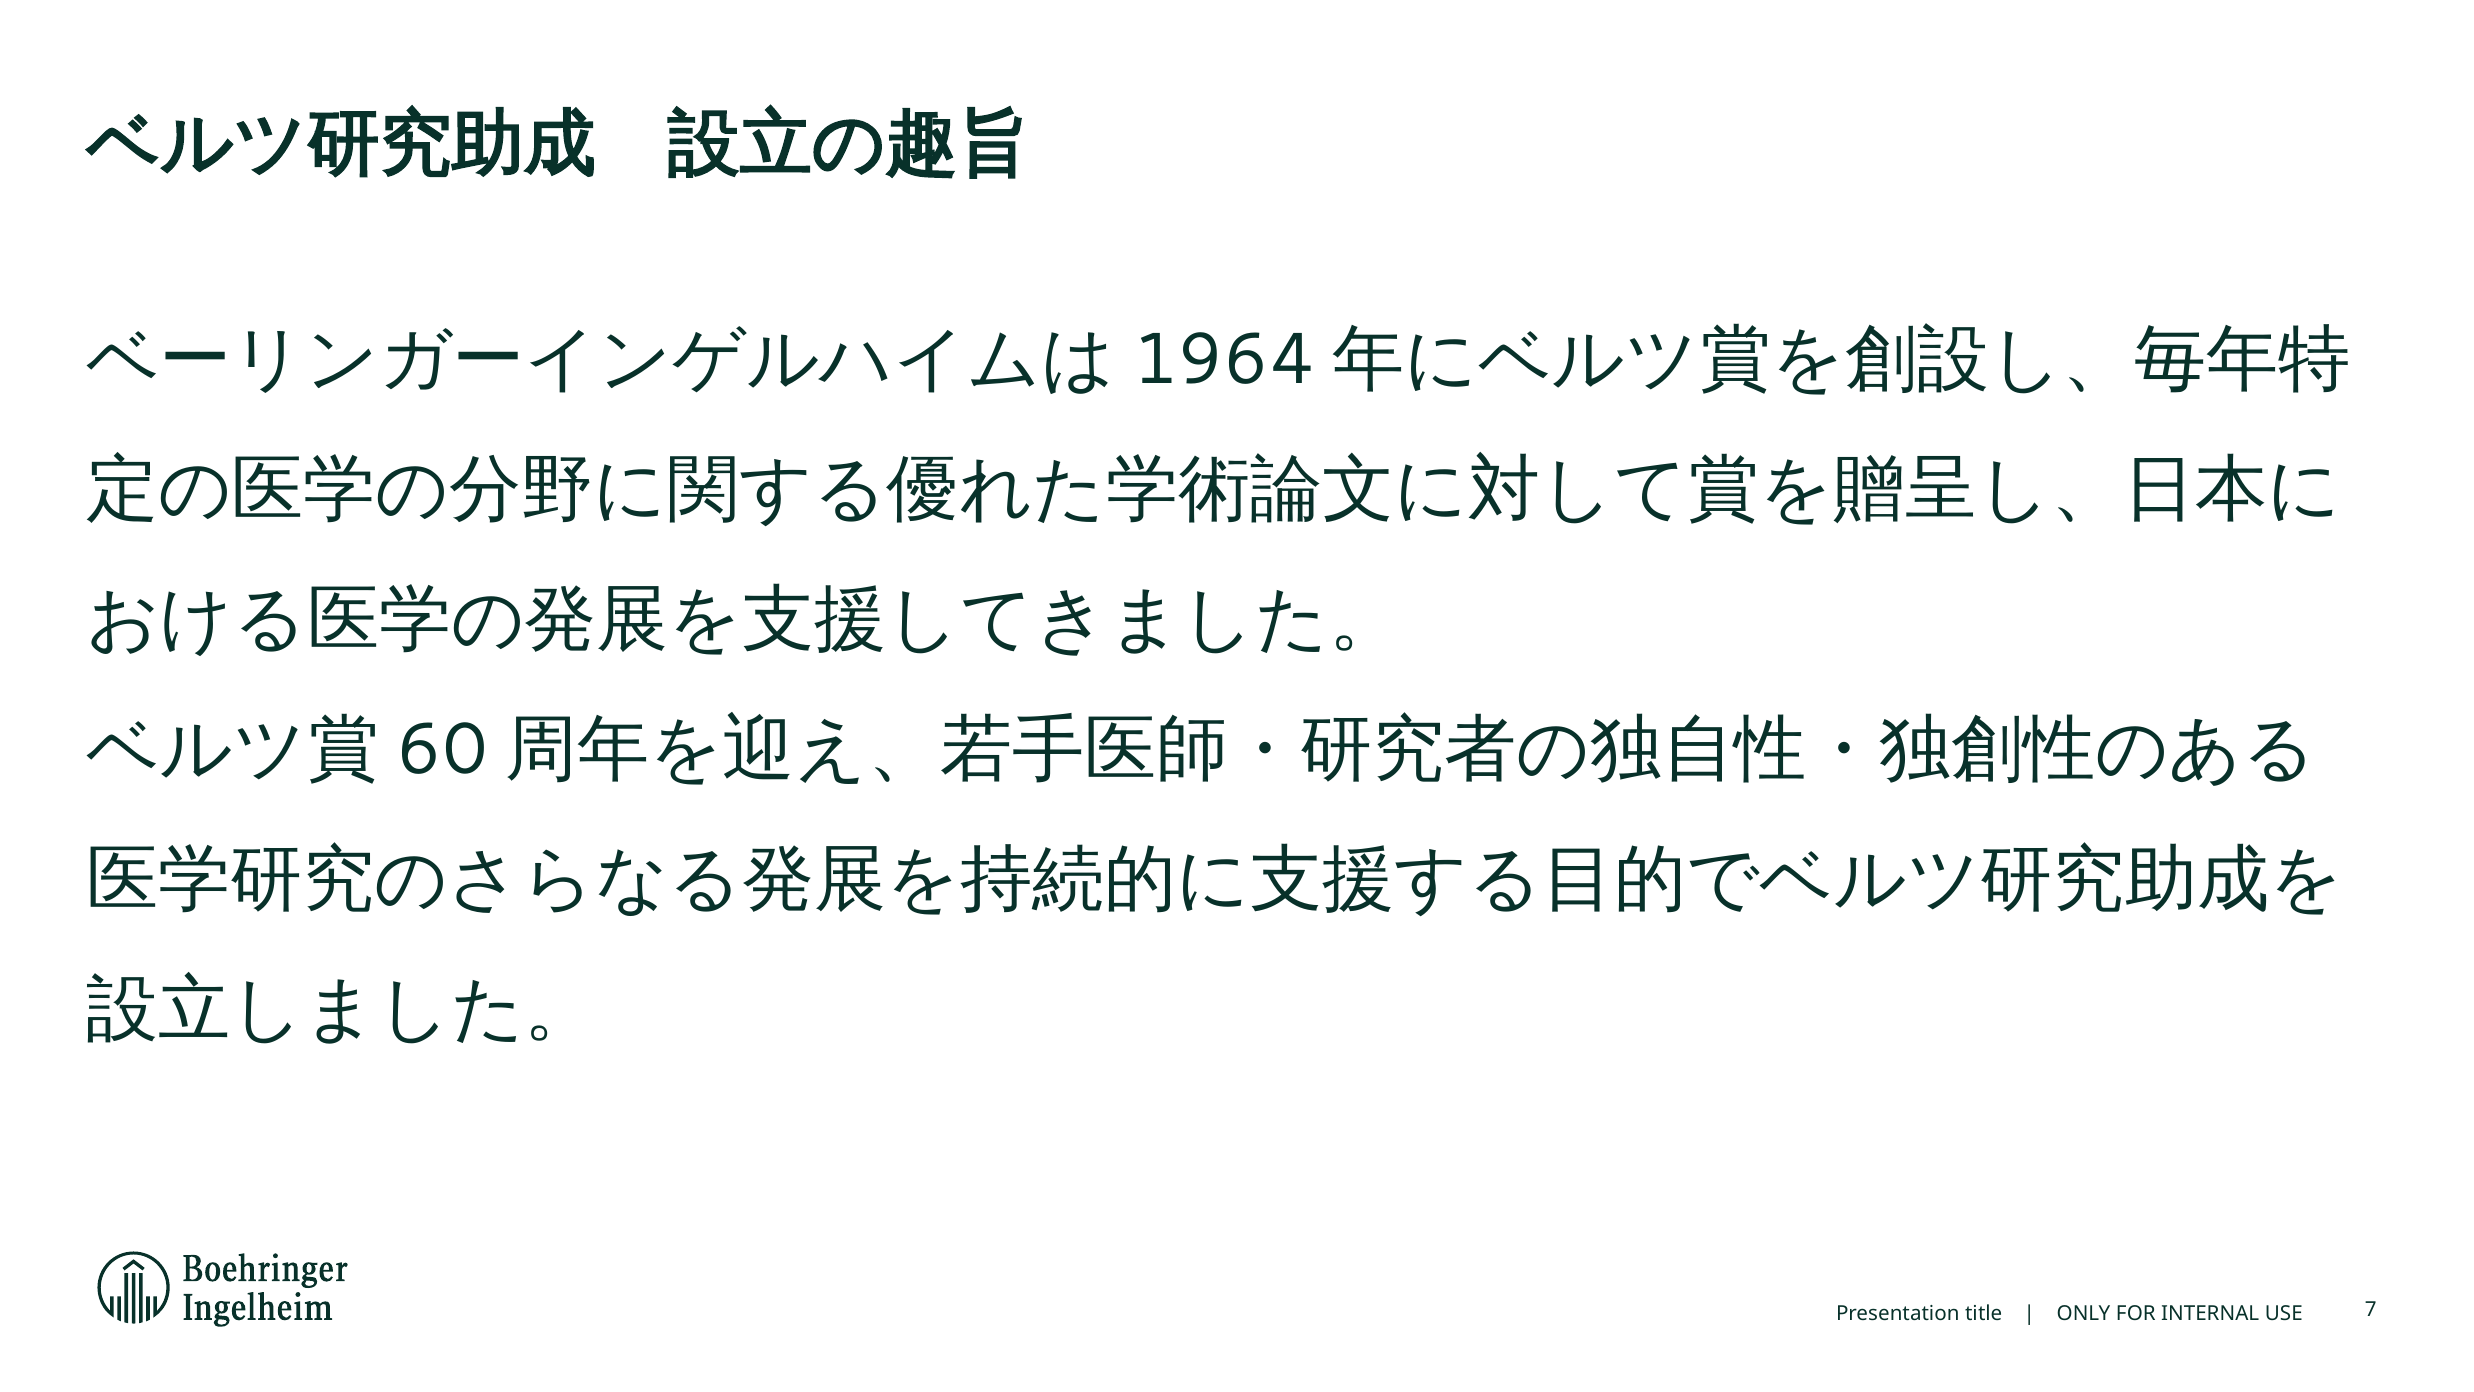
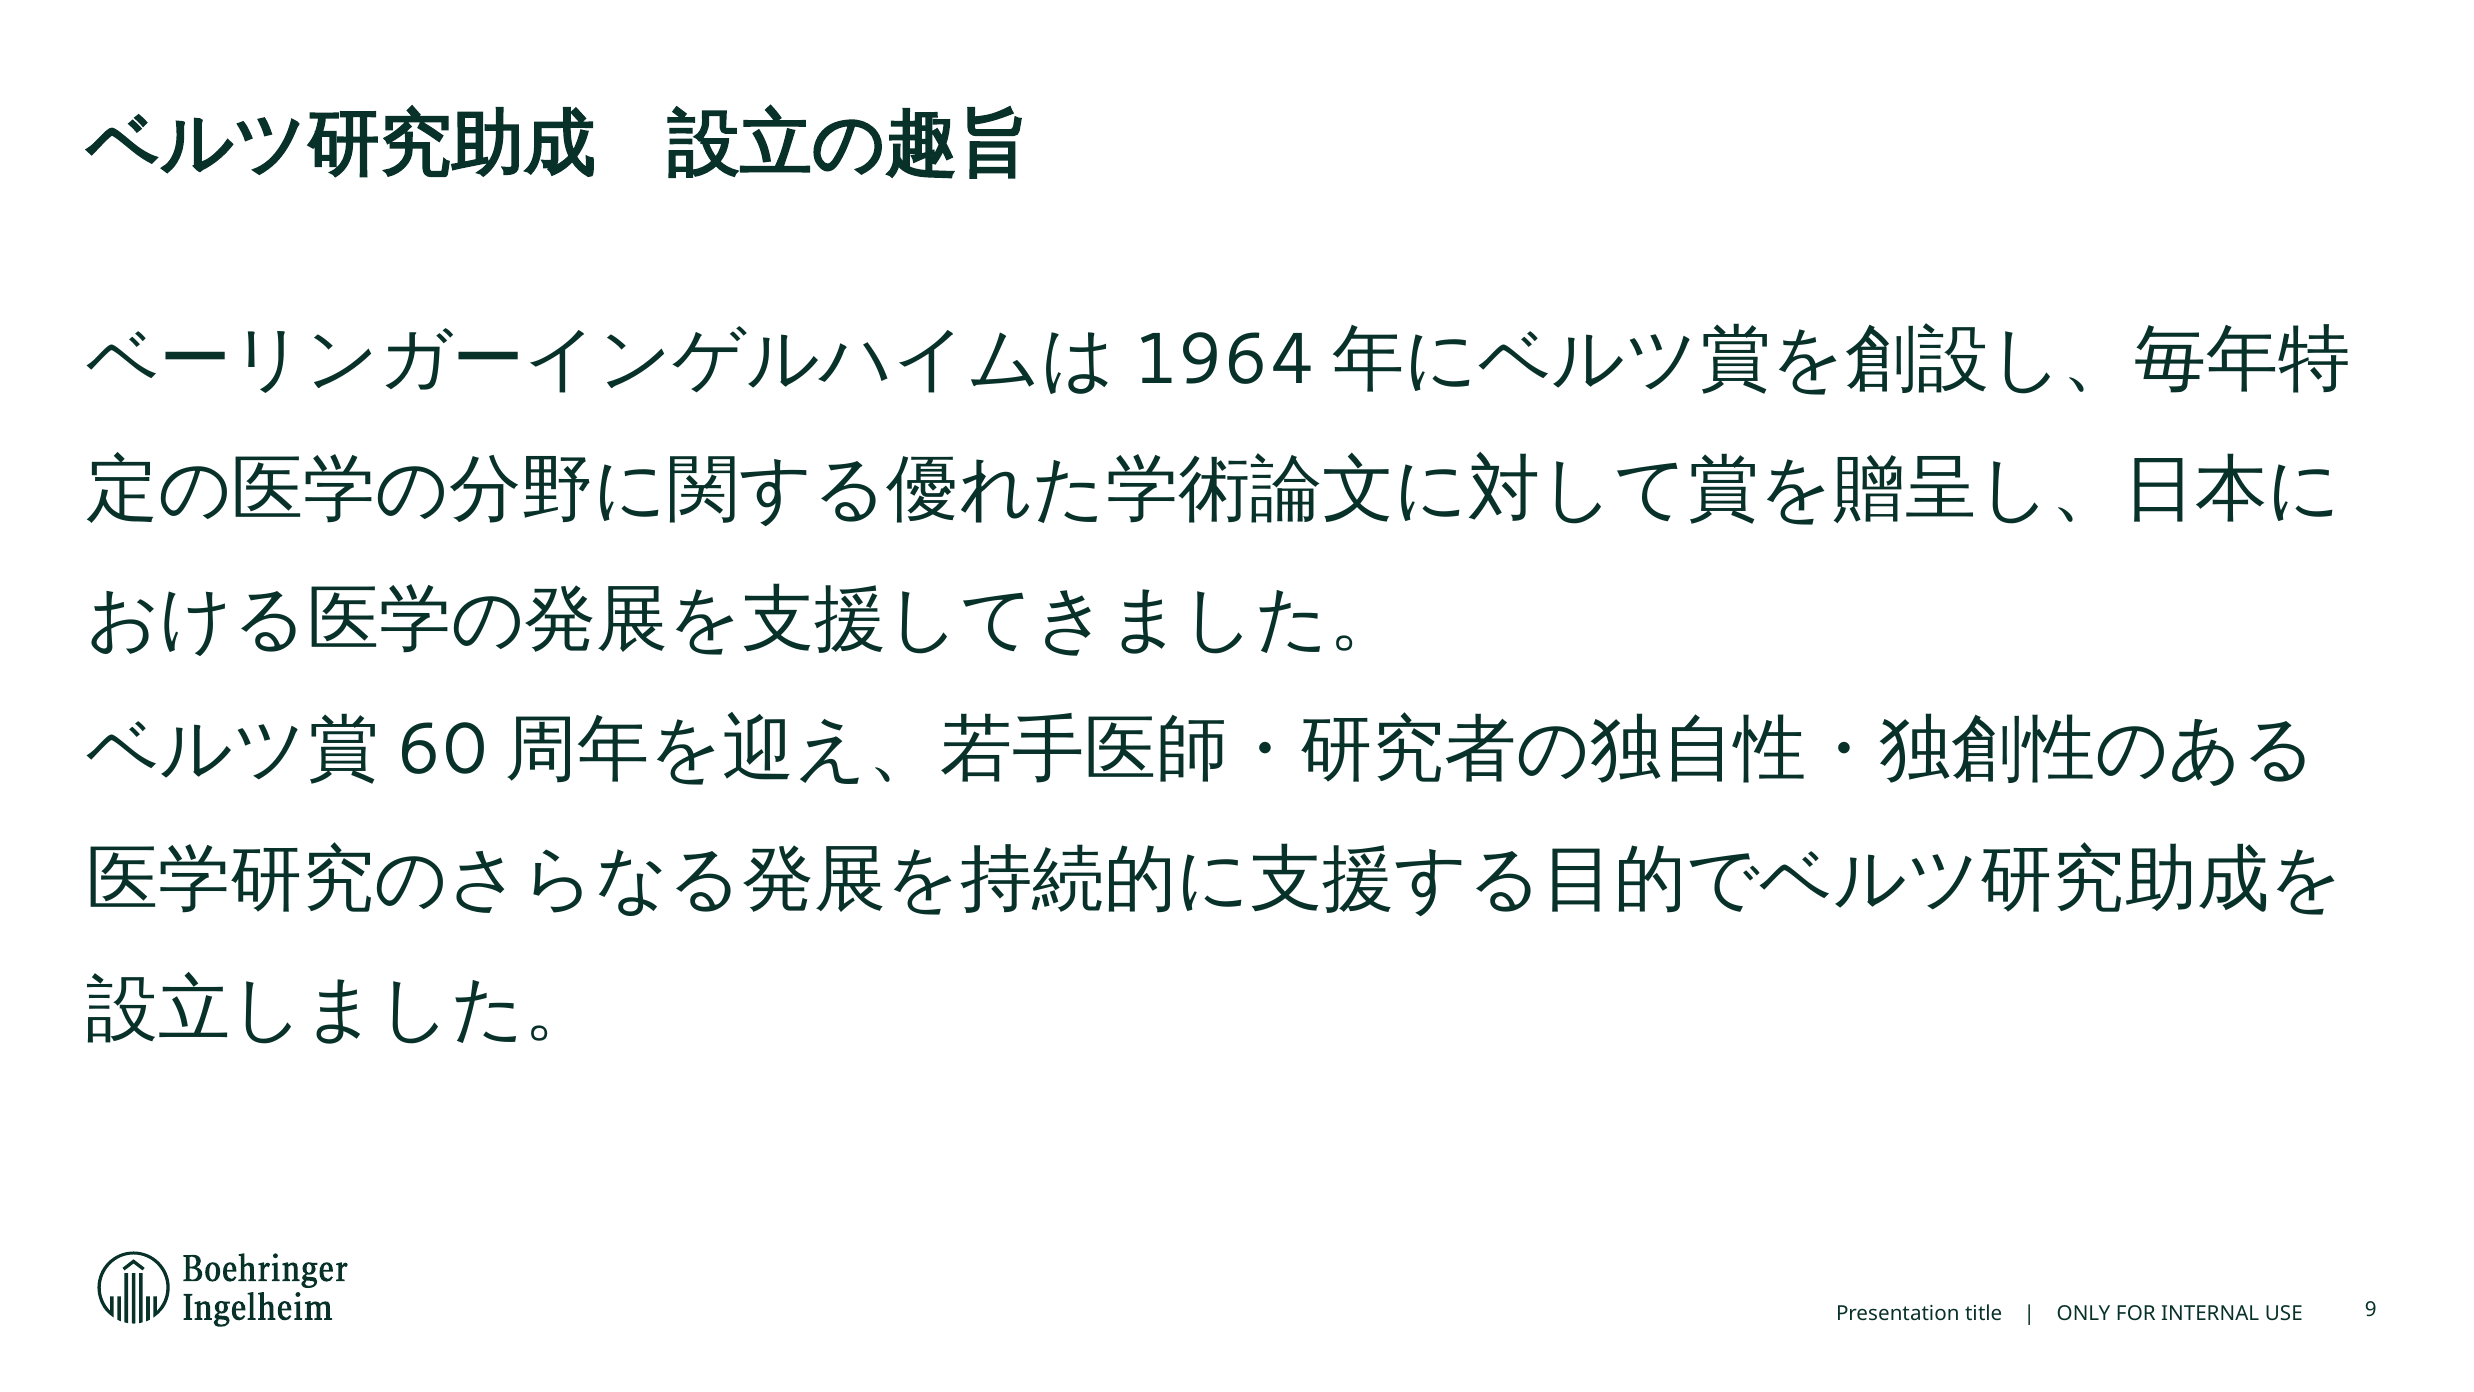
7: 7 -> 9
